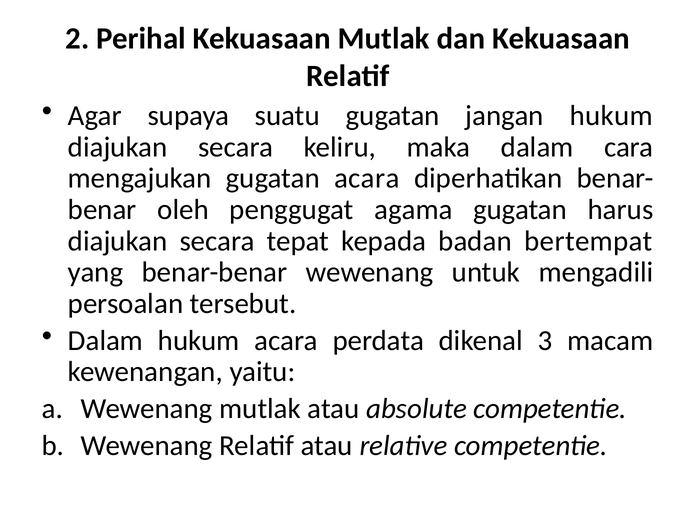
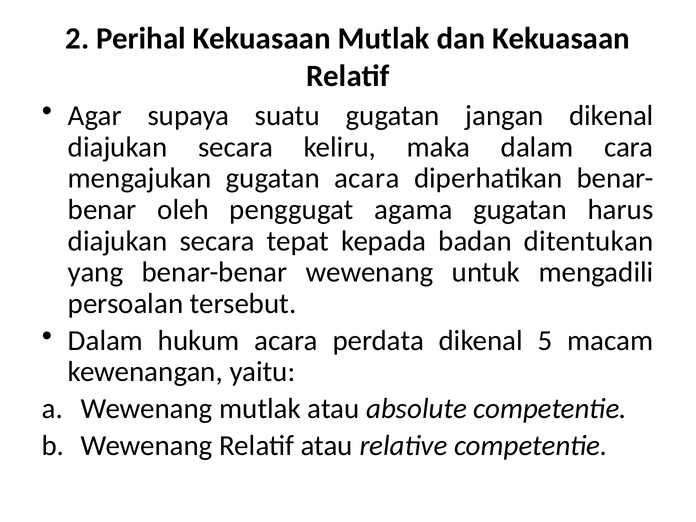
jangan hukum: hukum -> dikenal
bertempat: bertempat -> ditentukan
3: 3 -> 5
